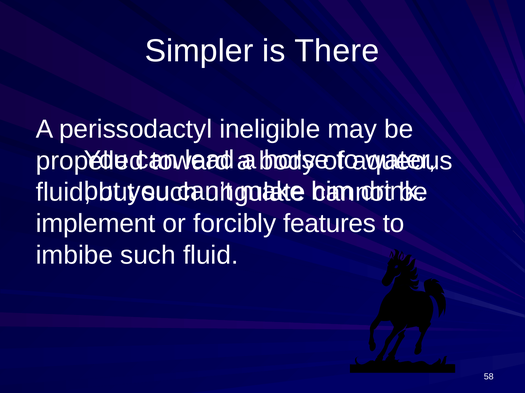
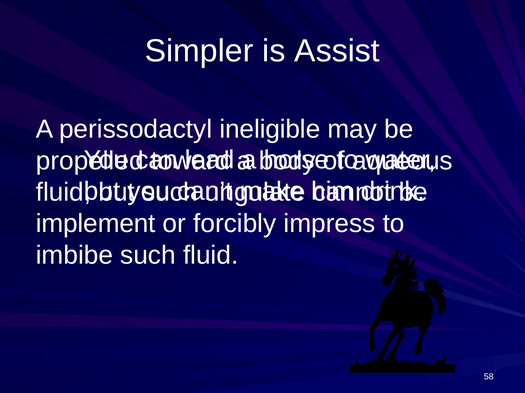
There: There -> Assist
features: features -> impress
